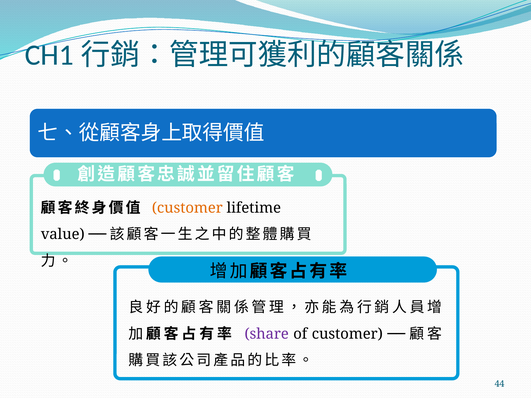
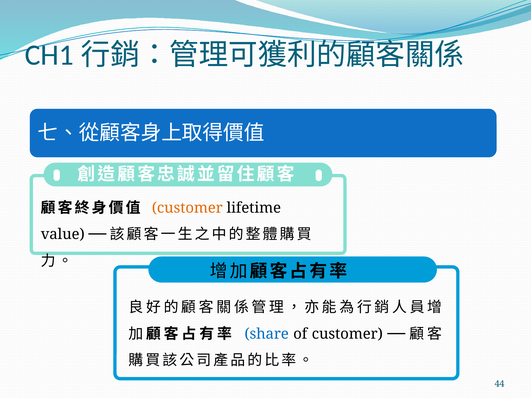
share colour: purple -> blue
